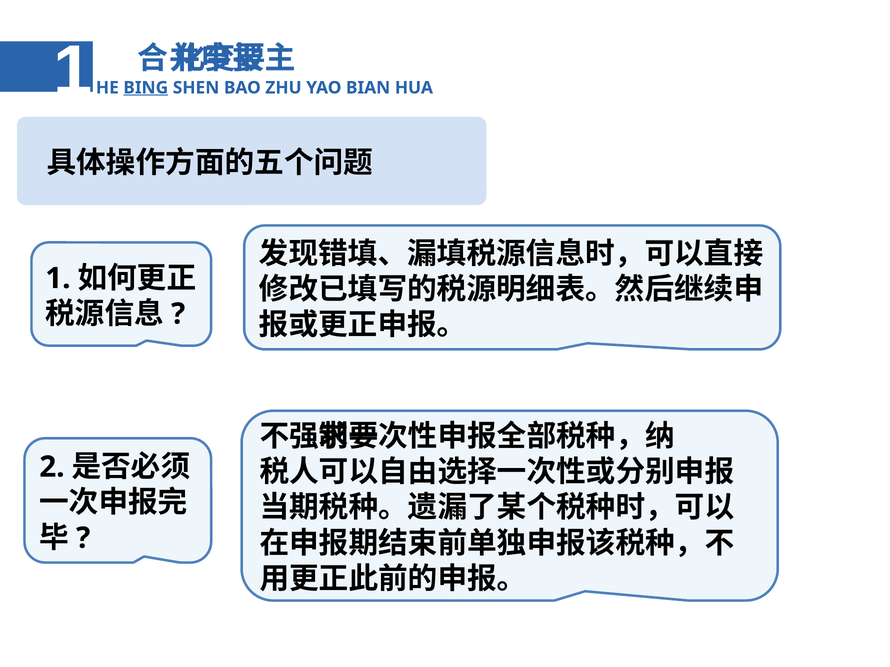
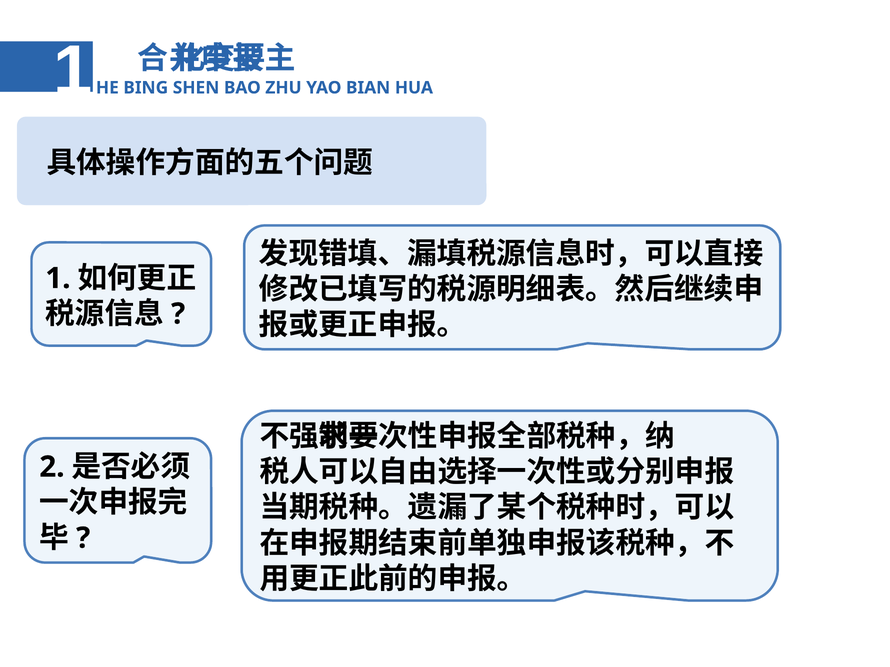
BING underline: present -> none
